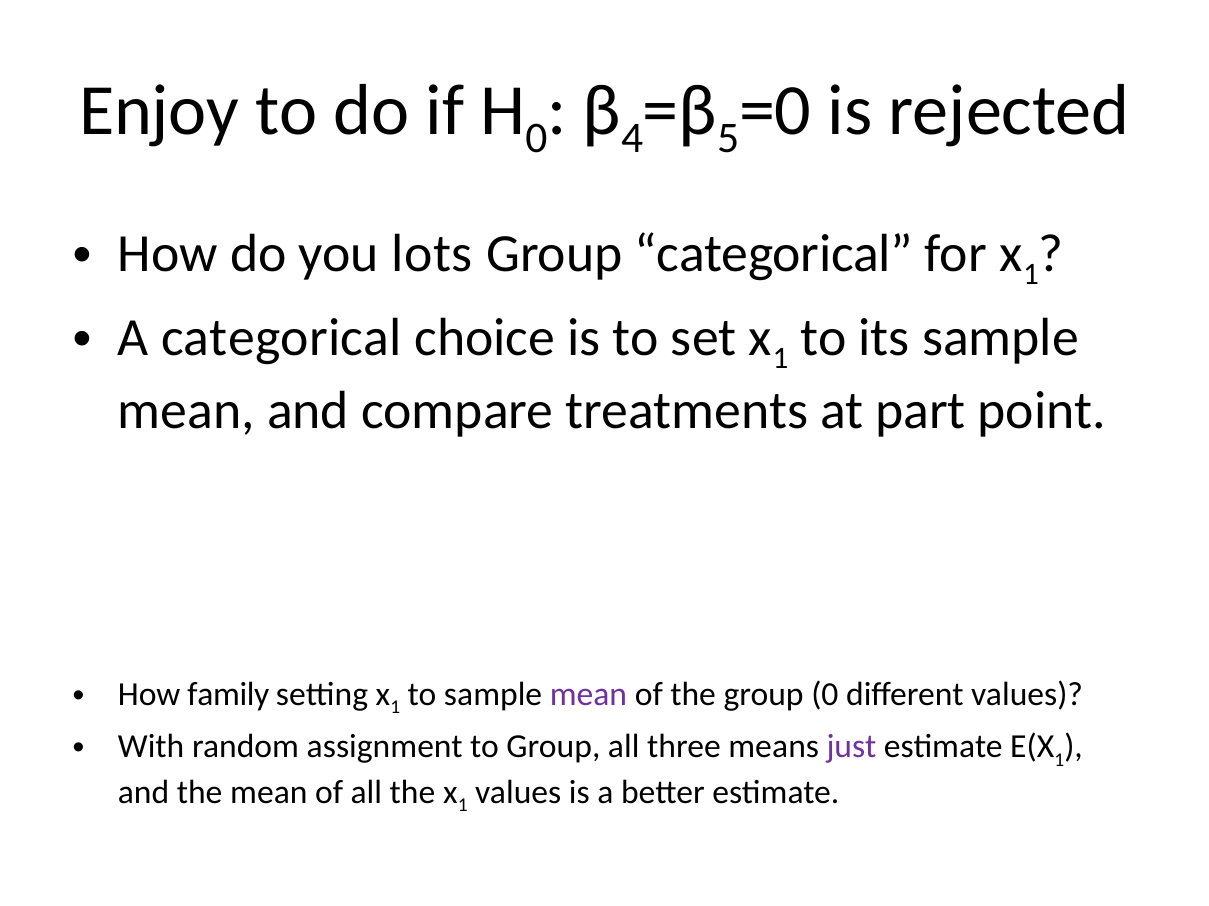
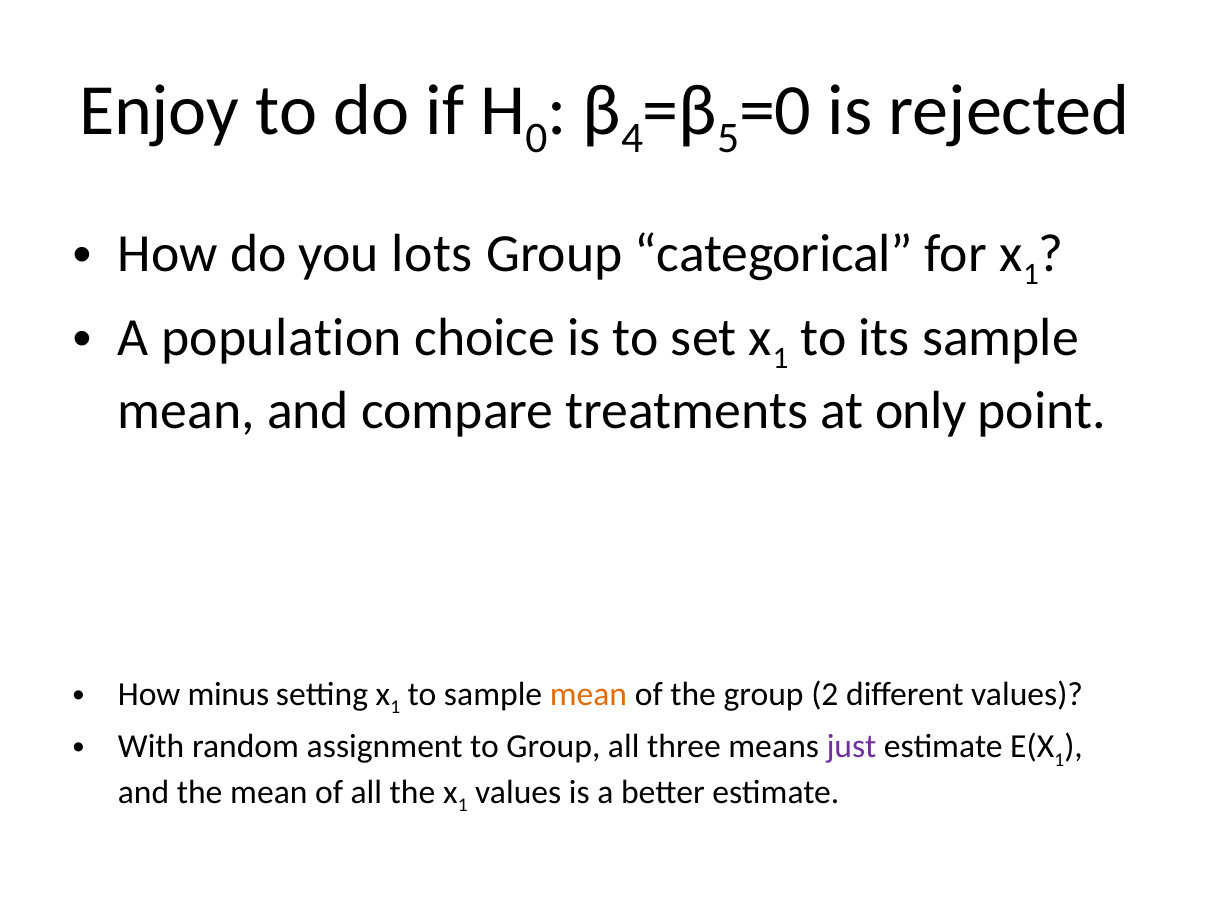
A categorical: categorical -> population
part: part -> only
family: family -> minus
mean at (588, 695) colour: purple -> orange
group 0: 0 -> 2
